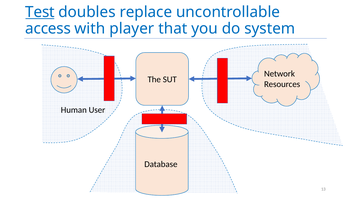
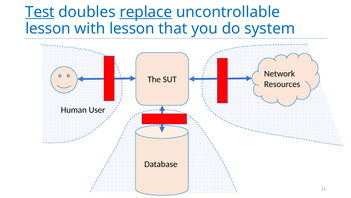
replace underline: none -> present
access at (48, 28): access -> lesson
with player: player -> lesson
